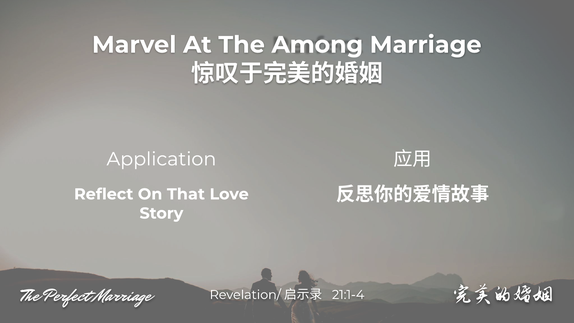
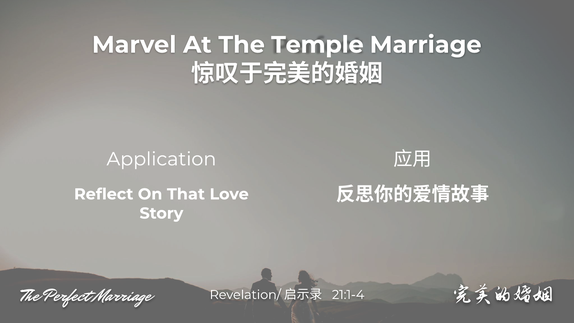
Among: Among -> Temple
